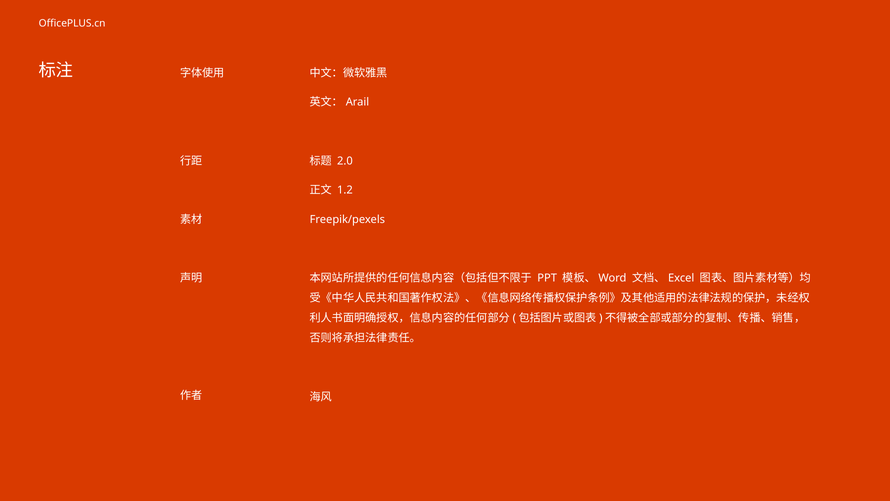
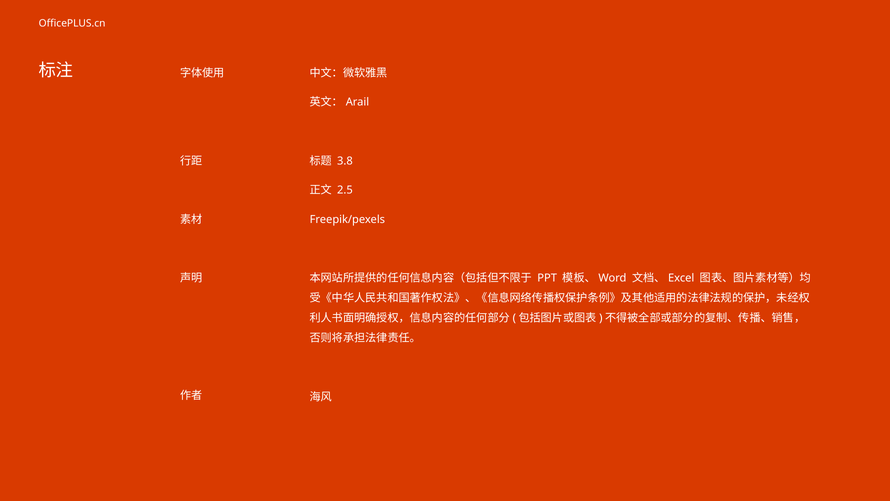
2.0: 2.0 -> 3.8
1.2: 1.2 -> 2.5
